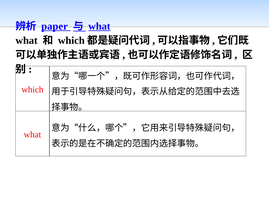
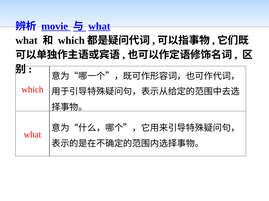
paper: paper -> movie
